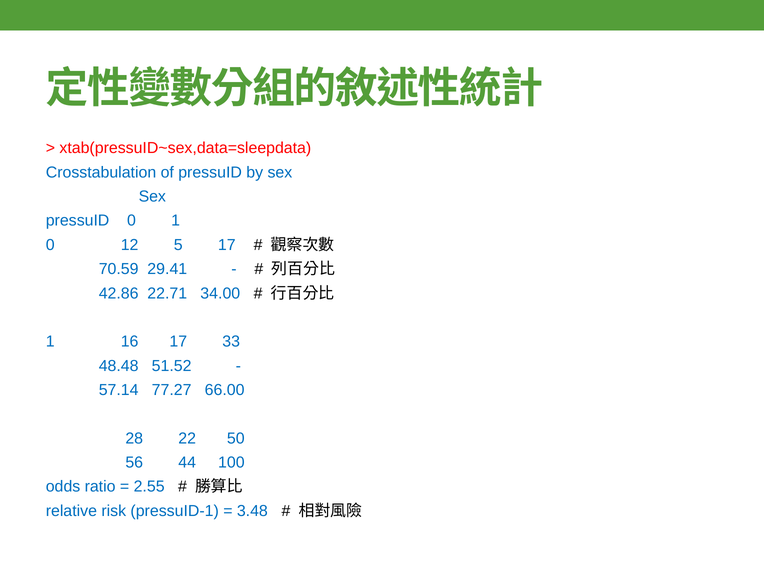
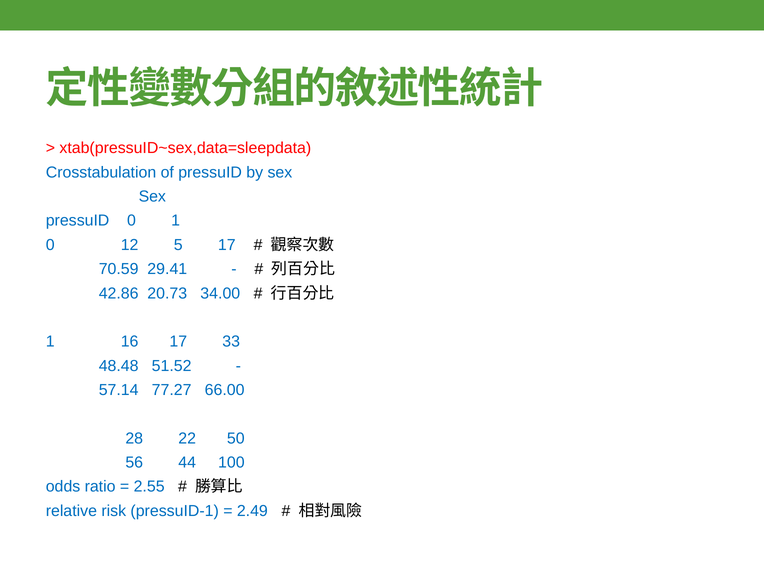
22.71: 22.71 -> 20.73
3.48: 3.48 -> 2.49
